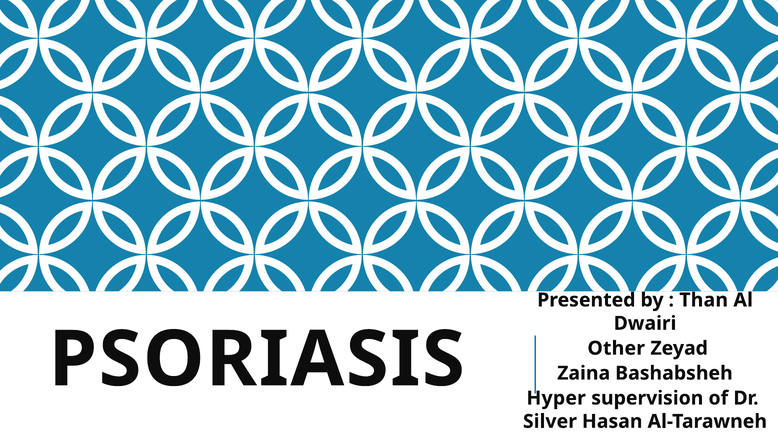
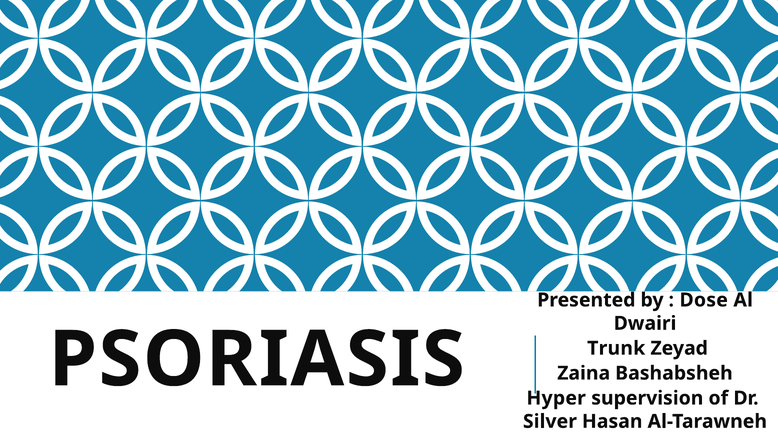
Than: Than -> Dose
Other: Other -> Trunk
